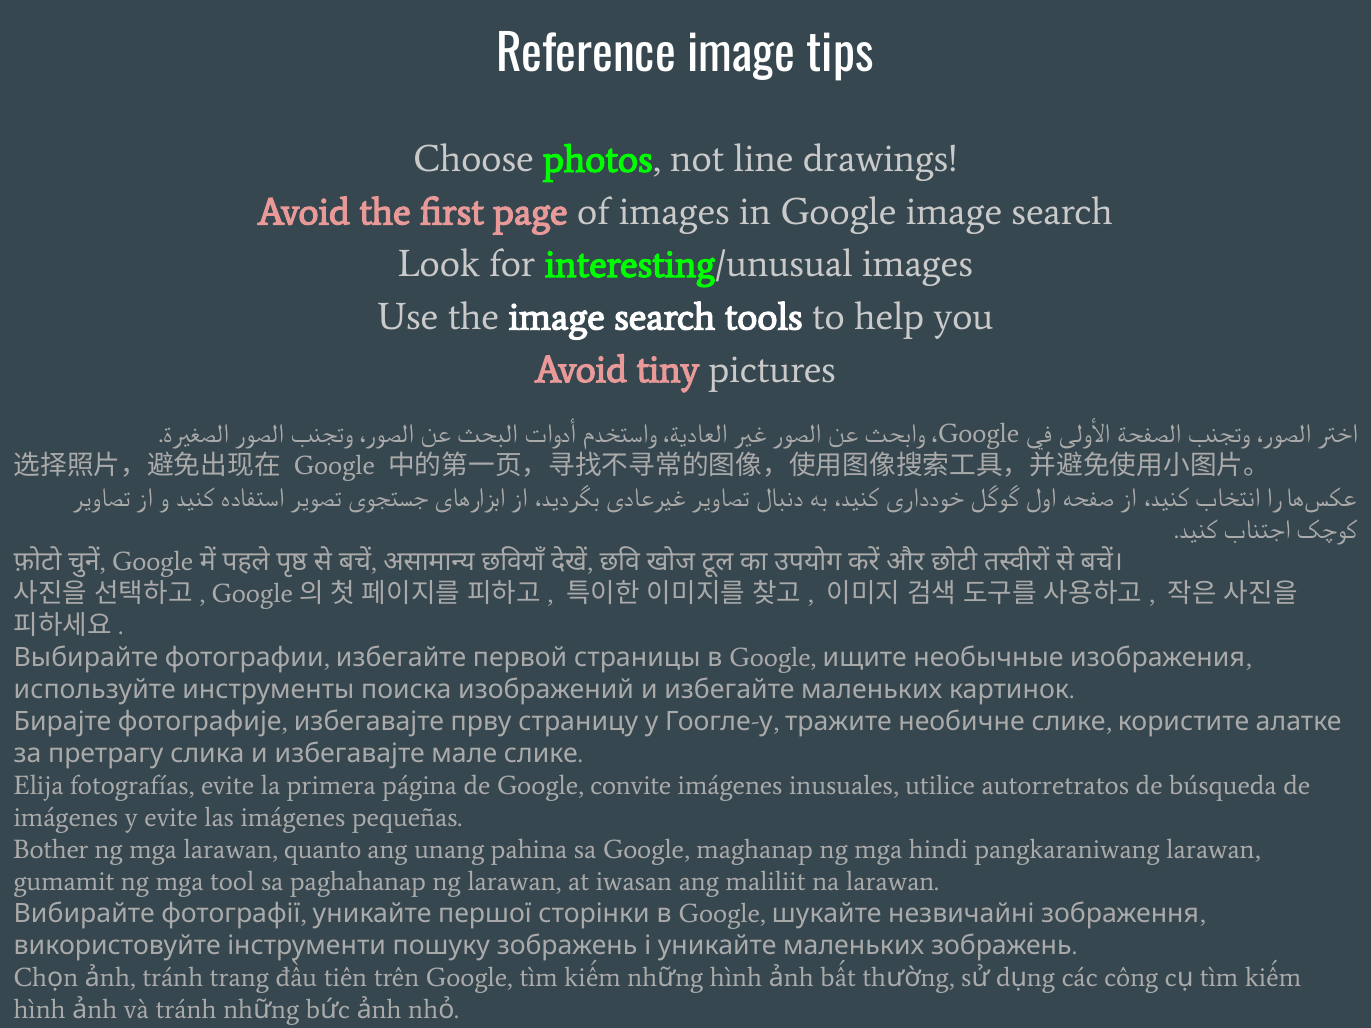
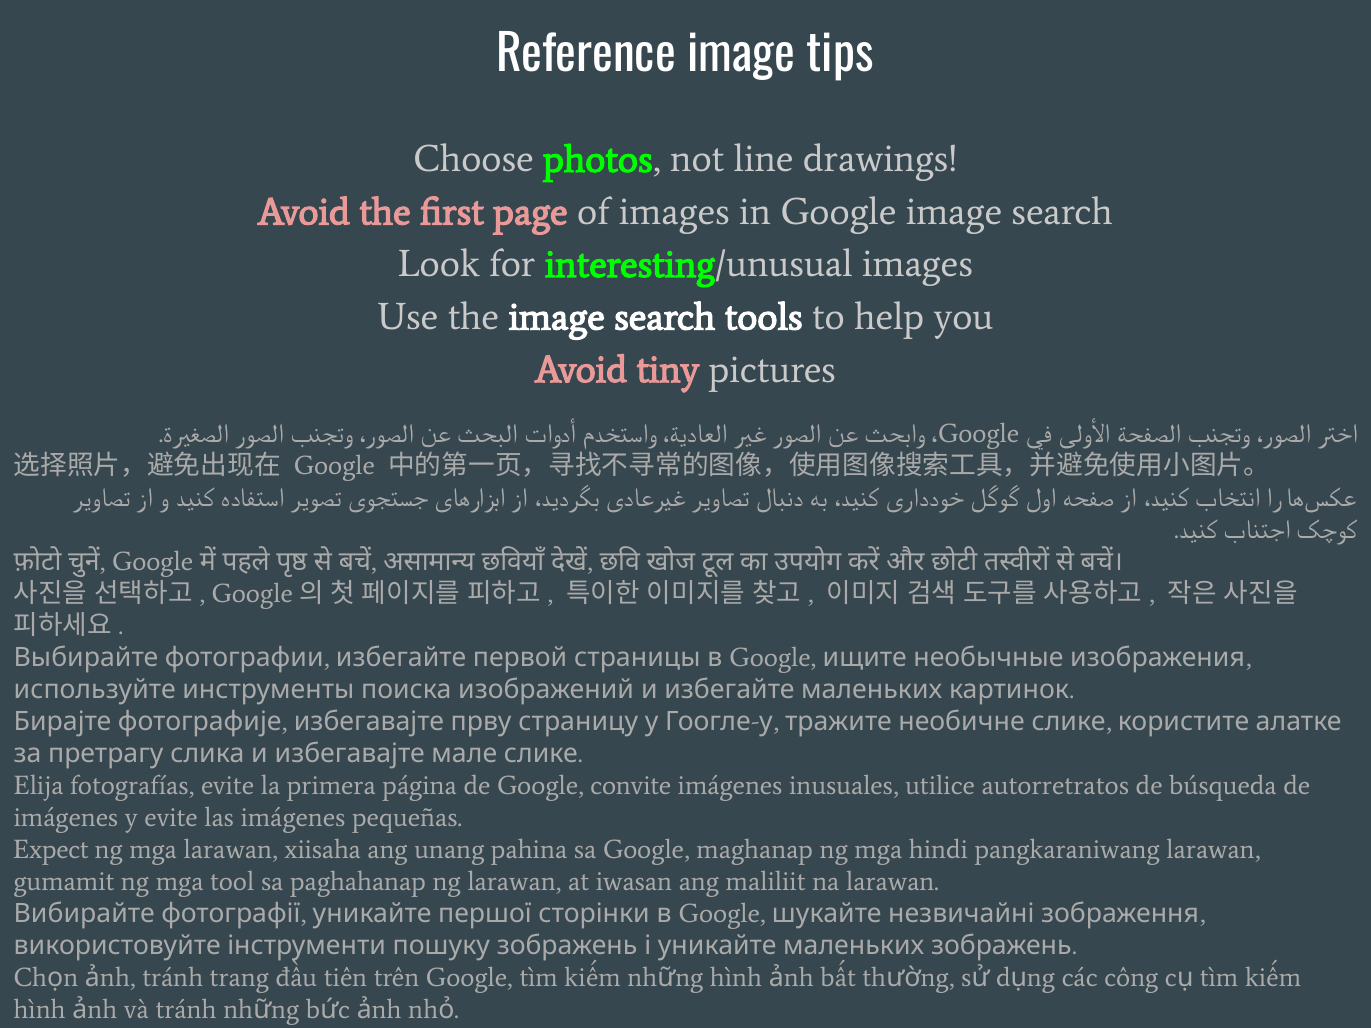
Bother: Bother -> Expect
quanto: quanto -> xiisaha
